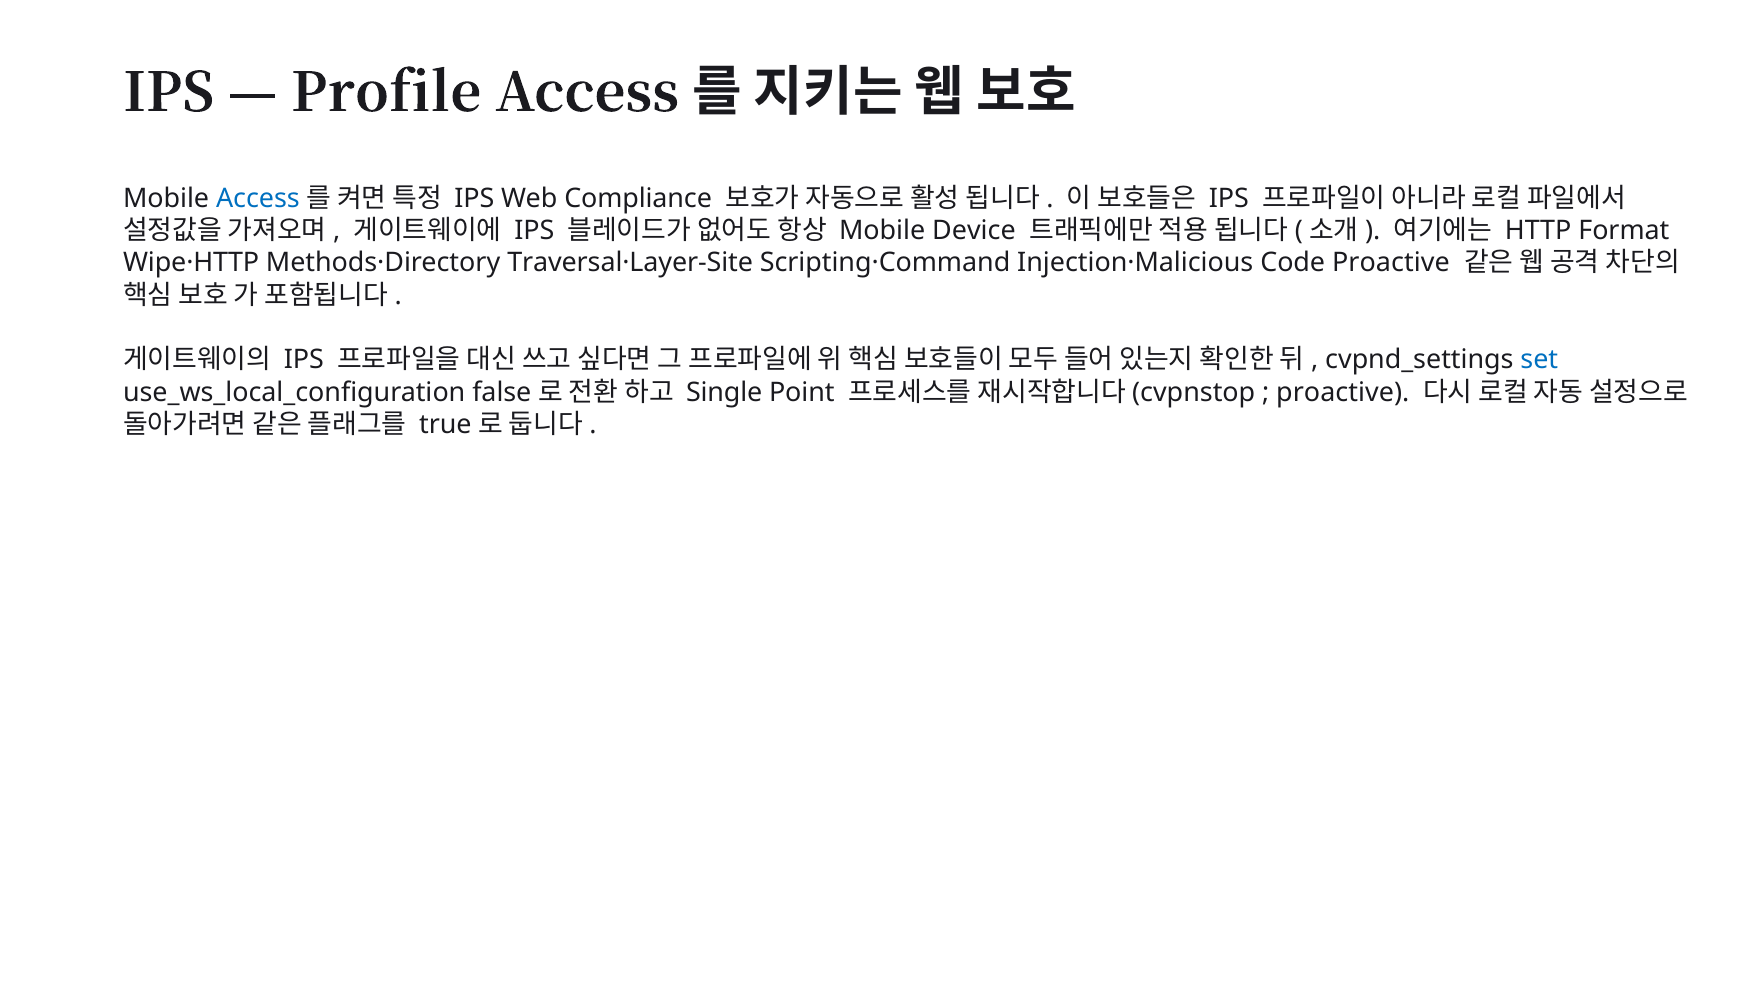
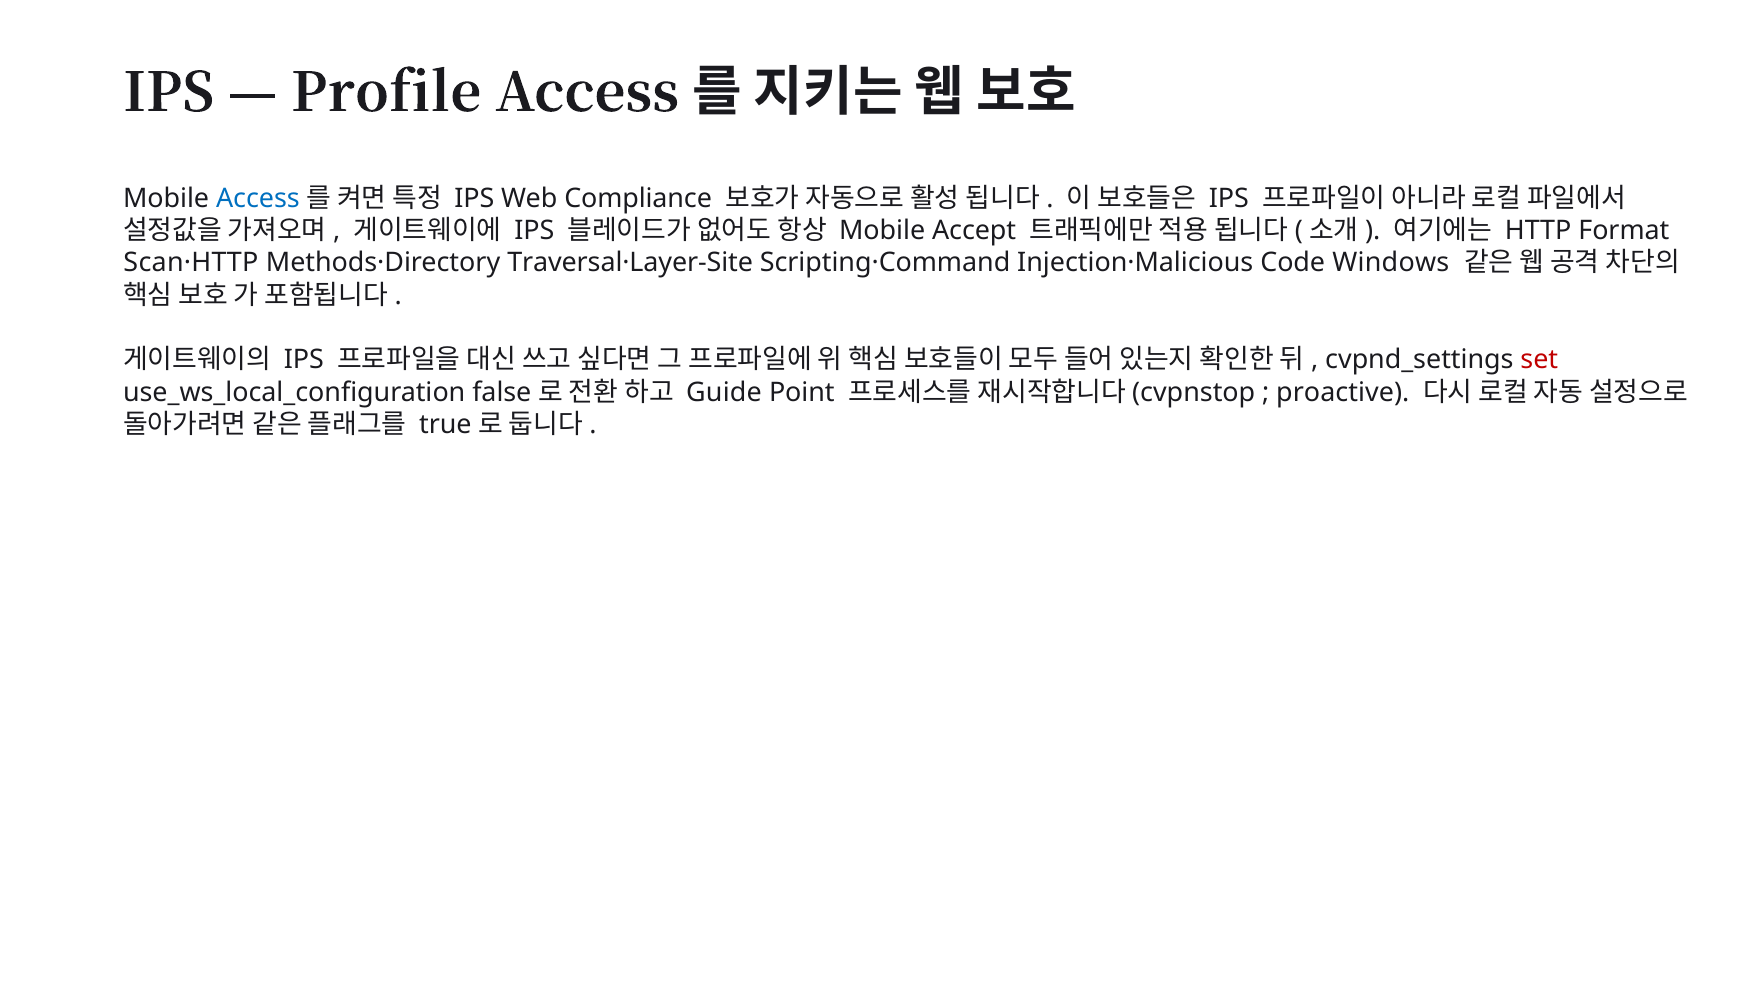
Device: Device -> Accept
Wipe·HTTP: Wipe·HTTP -> Scan·HTTP
Code Proactive: Proactive -> Windows
set colour: blue -> red
Single: Single -> Guide
